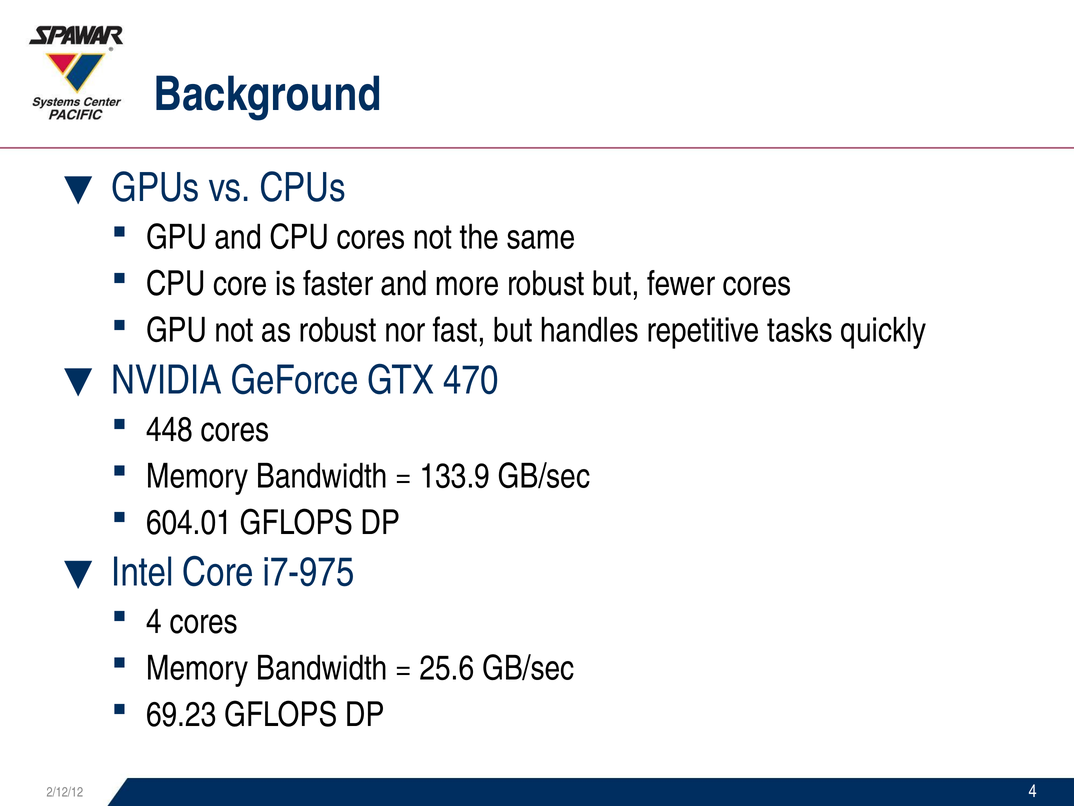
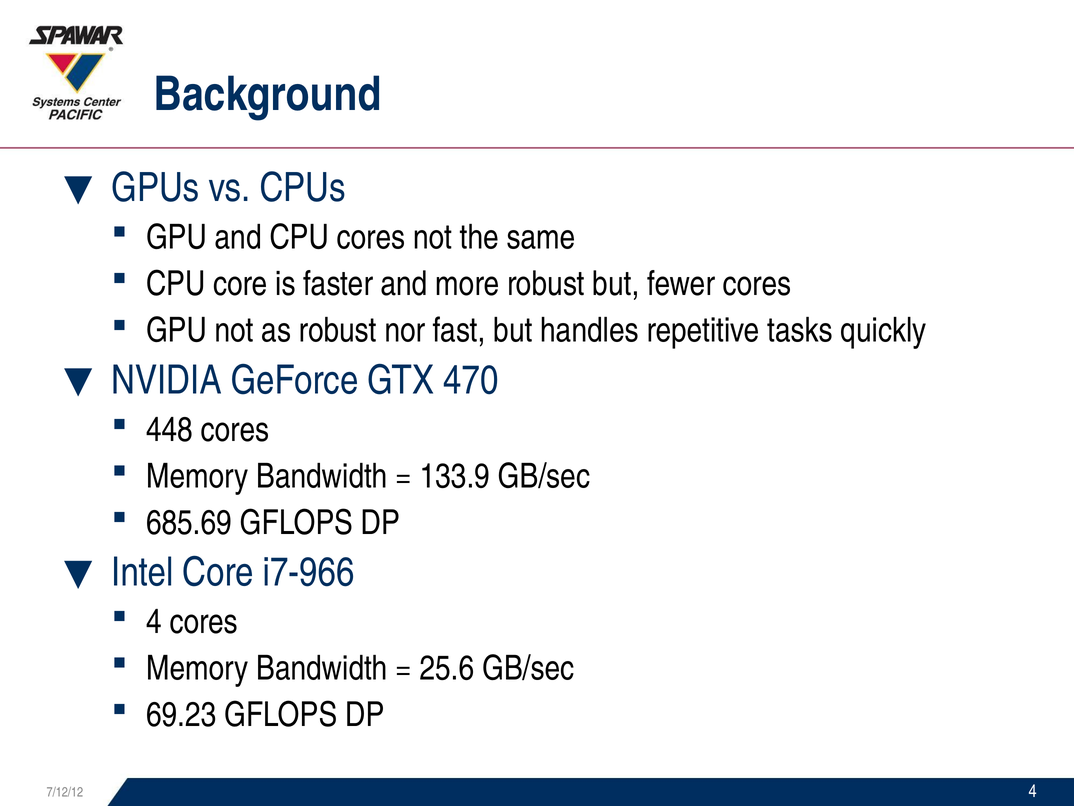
604.01: 604.01 -> 685.69
i7-975: i7-975 -> i7-966
2/12/12: 2/12/12 -> 7/12/12
